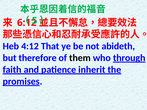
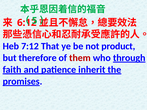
4:12: 4:12 -> 7:12
abideth: abideth -> product
them colour: black -> red
